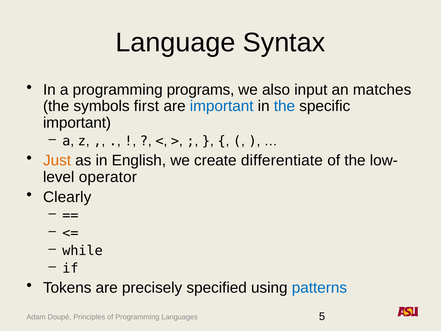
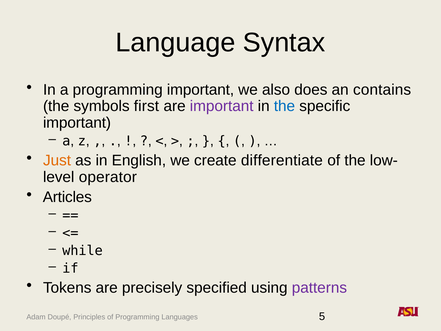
programming programs: programs -> important
input: input -> does
matches: matches -> contains
important at (222, 106) colour: blue -> purple
Clearly: Clearly -> Articles
patterns colour: blue -> purple
